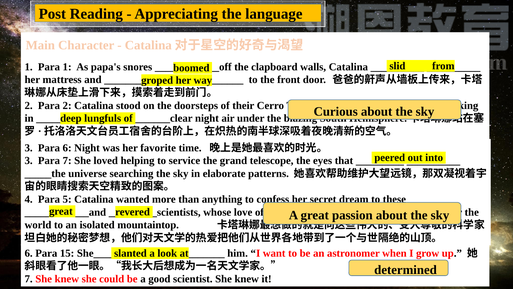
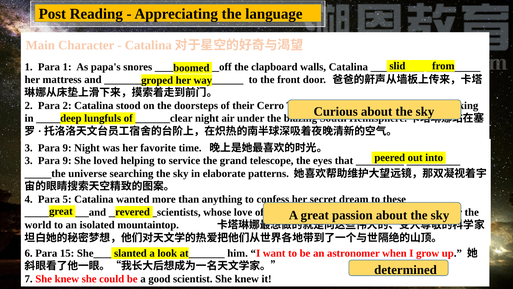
6 at (67, 148): 6 -> 9
7 at (67, 161): 7 -> 9
